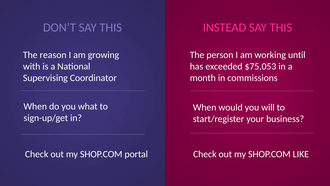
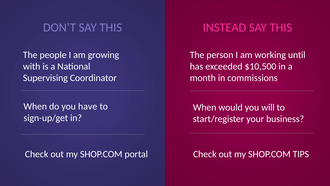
reason: reason -> people
$75,053: $75,053 -> $10,500
what: what -> have
LIKE: LIKE -> TIPS
